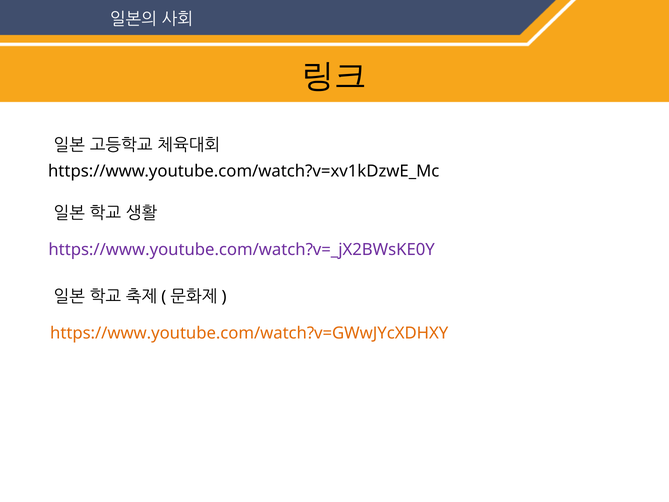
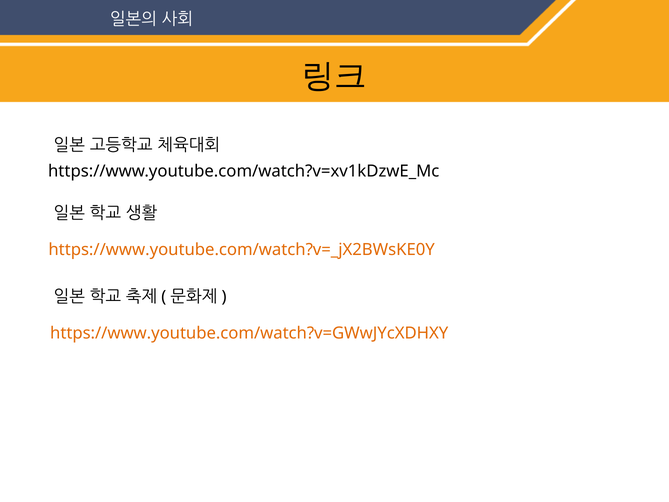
https://www.youtube.com/watch?v=_jX2BWsKE0Y colour: purple -> orange
